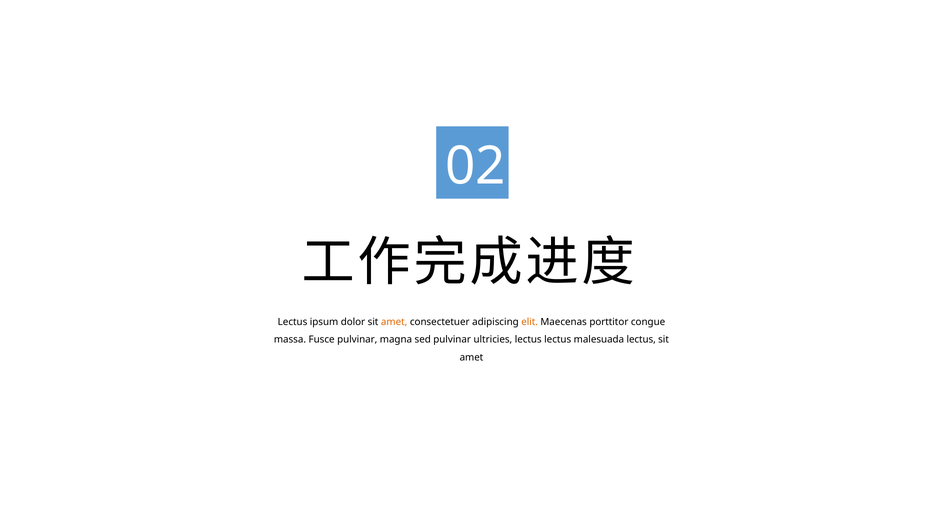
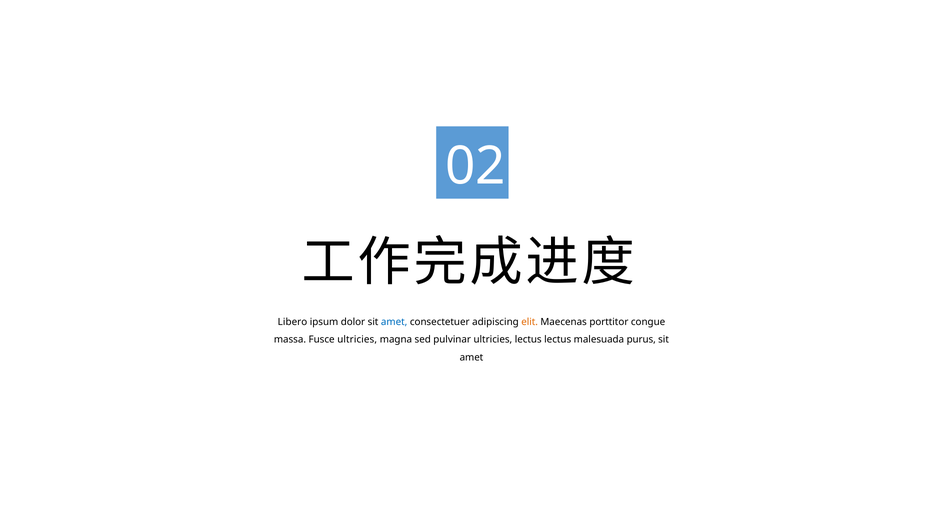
Lectus at (293, 322): Lectus -> Libero
amet at (394, 322) colour: orange -> blue
Fusce pulvinar: pulvinar -> ultricies
malesuada lectus: lectus -> purus
